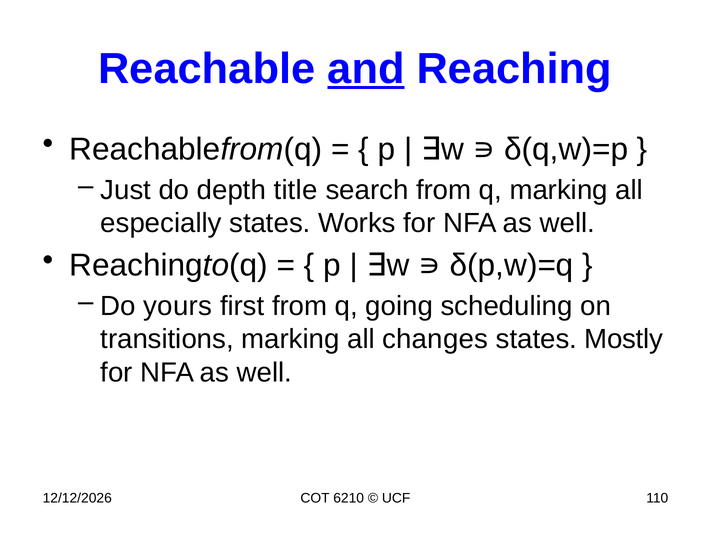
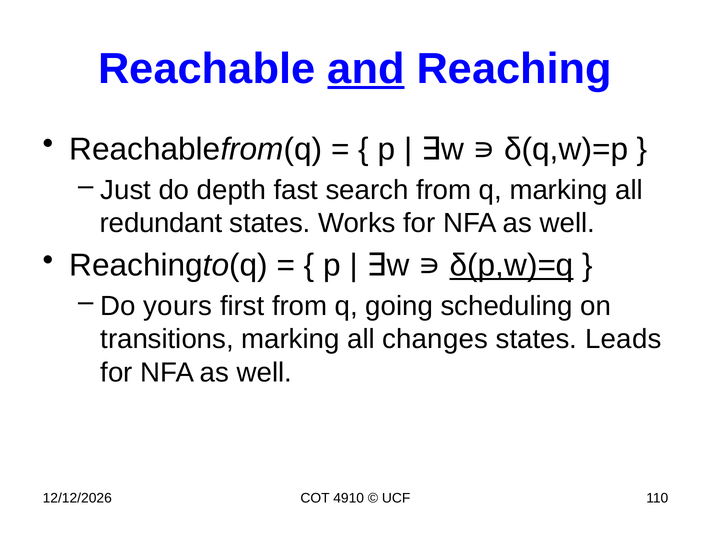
title: title -> fast
especially: especially -> redundant
δ(p,w)=q underline: none -> present
Mostly: Mostly -> Leads
6210: 6210 -> 4910
